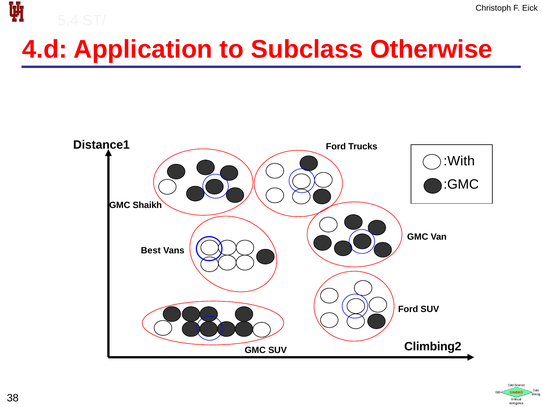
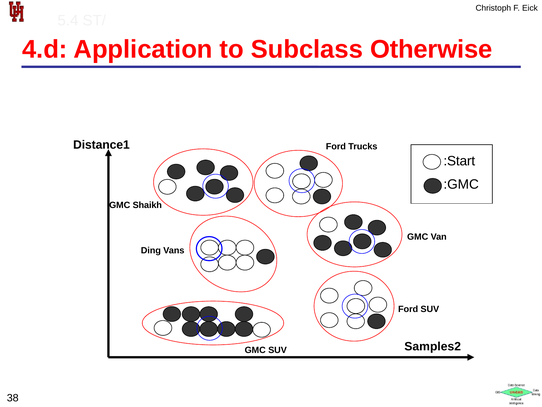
:With: :With -> :Start
Best: Best -> Ding
Climbing2: Climbing2 -> Samples2
